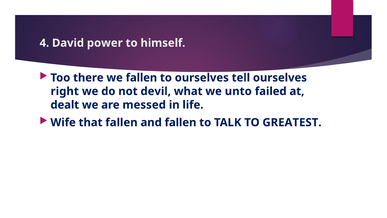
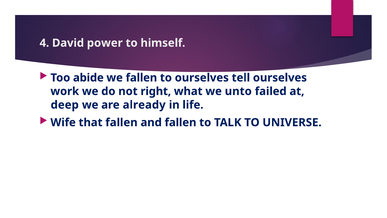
there: there -> abide
right: right -> work
devil: devil -> right
dealt: dealt -> deep
messed: messed -> already
GREATEST: GREATEST -> UNIVERSE
